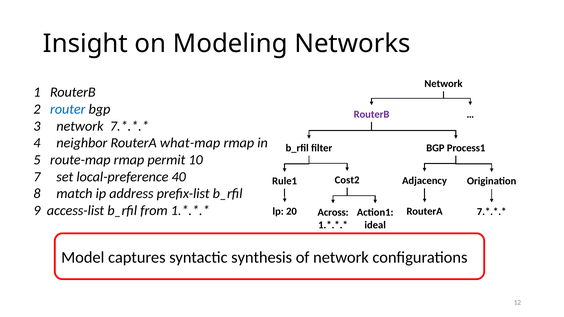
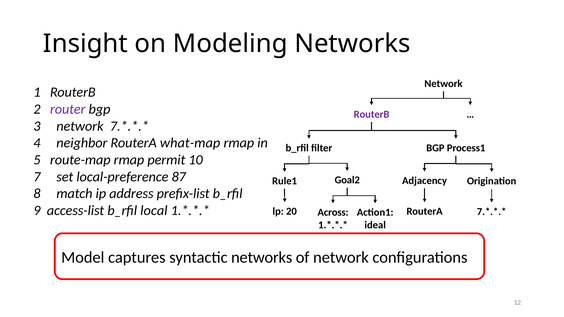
router colour: blue -> purple
40: 40 -> 87
Cost2: Cost2 -> Goal2
from: from -> local
syntactic synthesis: synthesis -> networks
